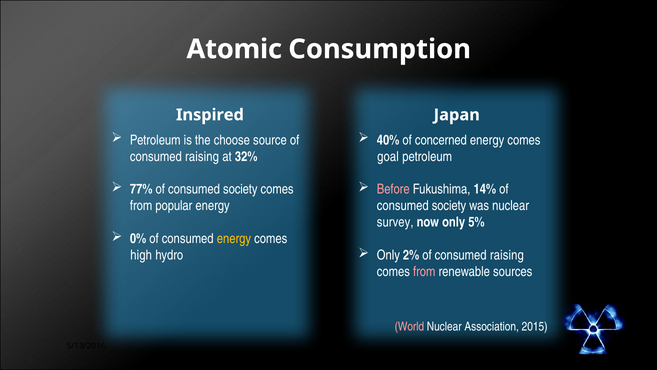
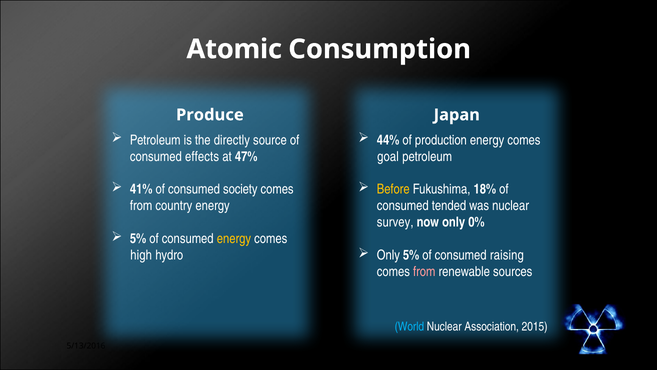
Inspired: Inspired -> Produce
choose: choose -> directly
40%: 40% -> 44%
concerned: concerned -> production
raising at (202, 156): raising -> effects
32%: 32% -> 47%
77%: 77% -> 41%
Before colour: pink -> yellow
14%: 14% -> 18%
popular: popular -> country
society at (449, 206): society -> tended
5%: 5% -> 0%
0% at (138, 239): 0% -> 5%
Only 2%: 2% -> 5%
World colour: pink -> light blue
